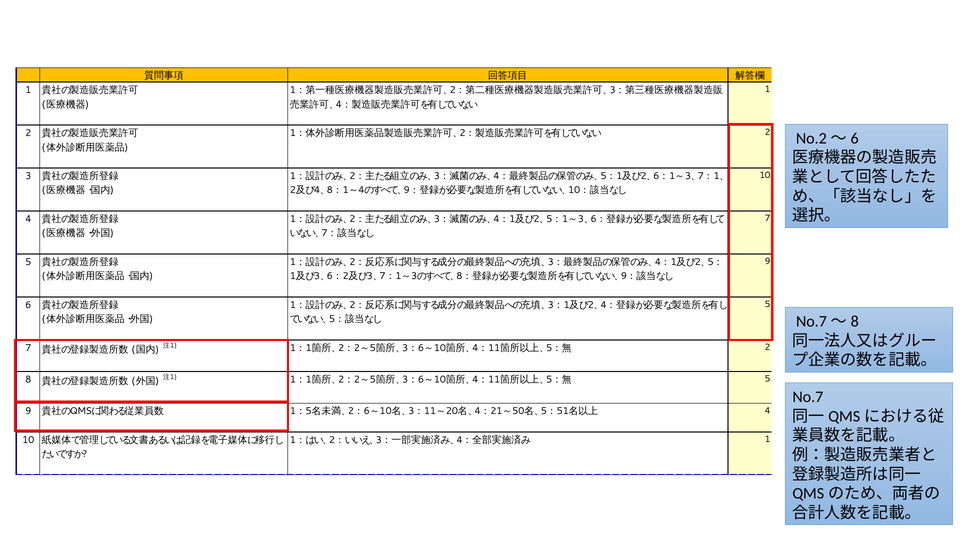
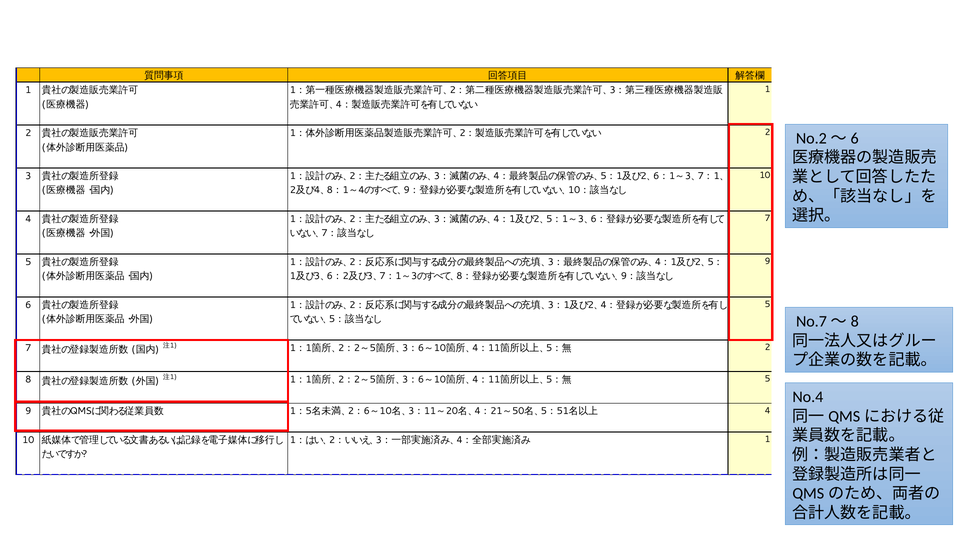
No.7: No.7 -> No.4
